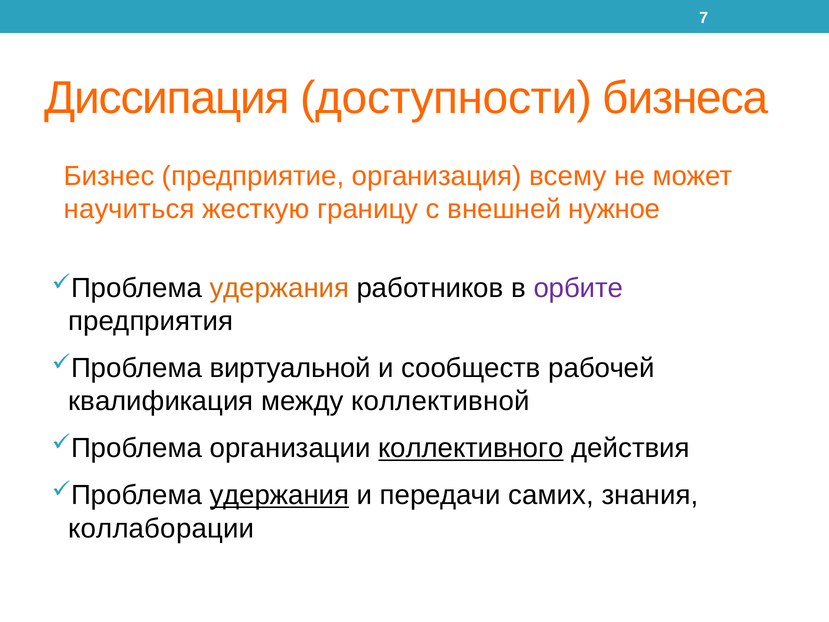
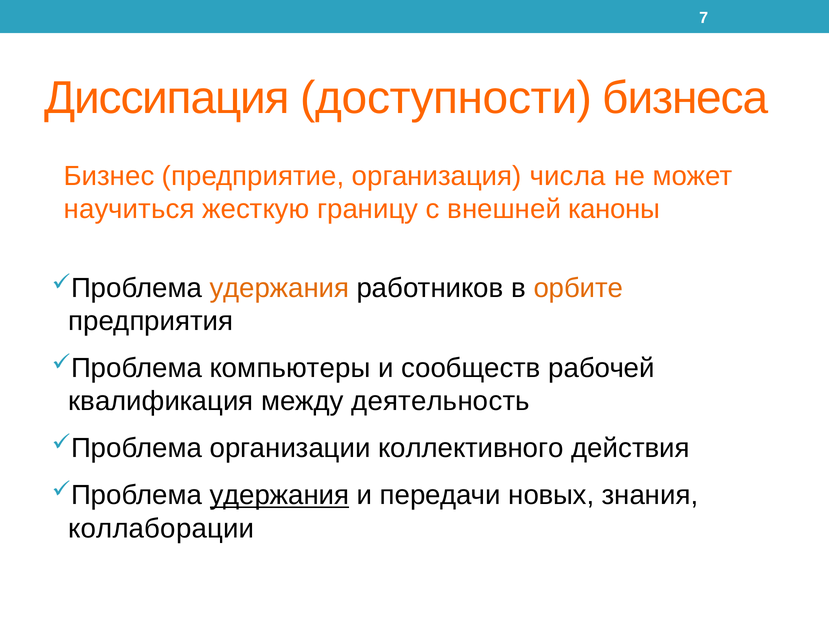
всему: всему -> числа
нужное: нужное -> каноны
орбите colour: purple -> orange
виртуальной: виртуальной -> компьютеры
коллективной: коллективной -> деятельность
коллективного underline: present -> none
самих: самих -> новых
